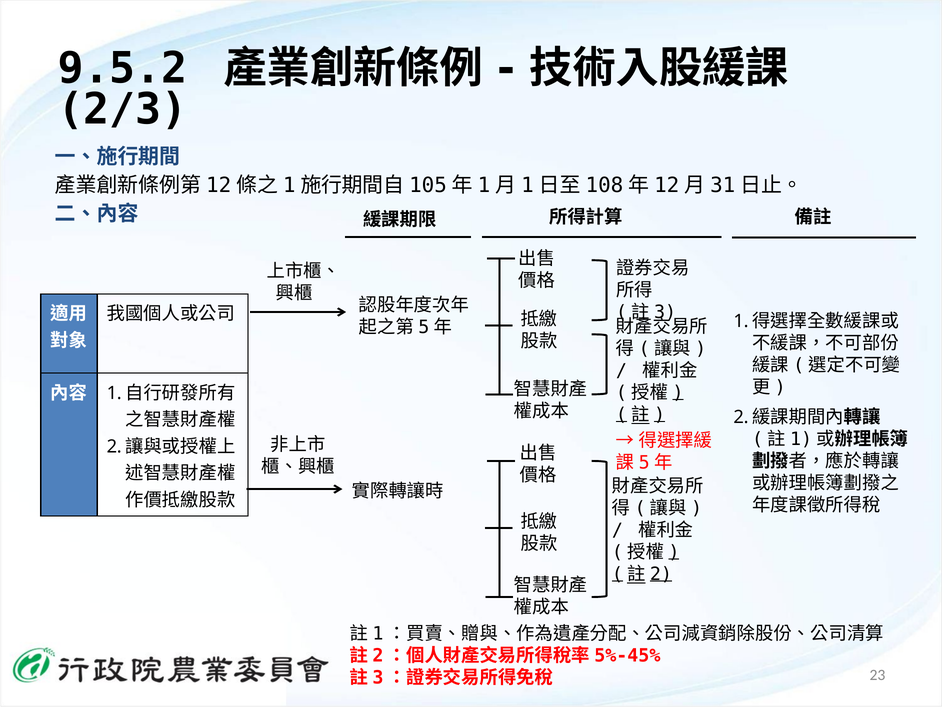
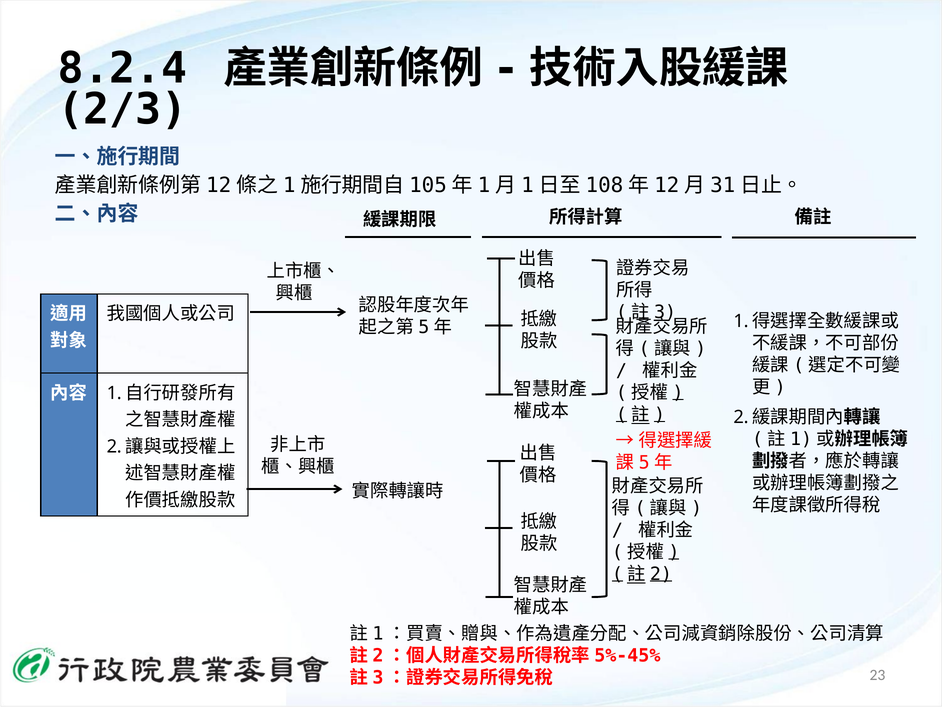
9.5.2: 9.5.2 -> 8.2.4
